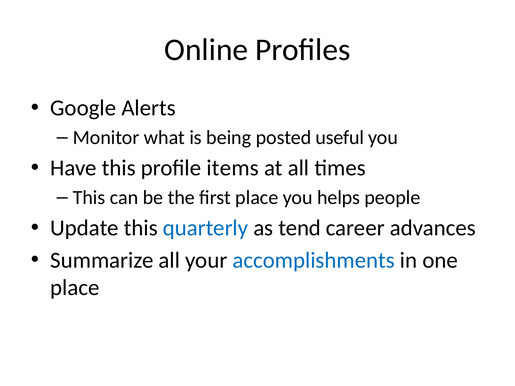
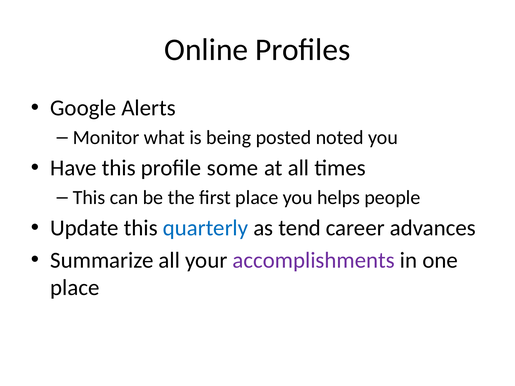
useful: useful -> noted
items: items -> some
accomplishments colour: blue -> purple
